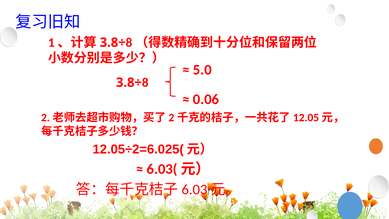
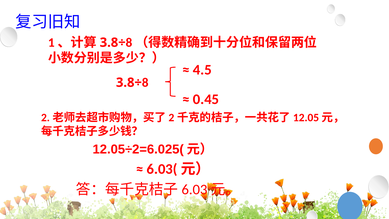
5.0: 5.0 -> 4.5
0.06: 0.06 -> 0.45
